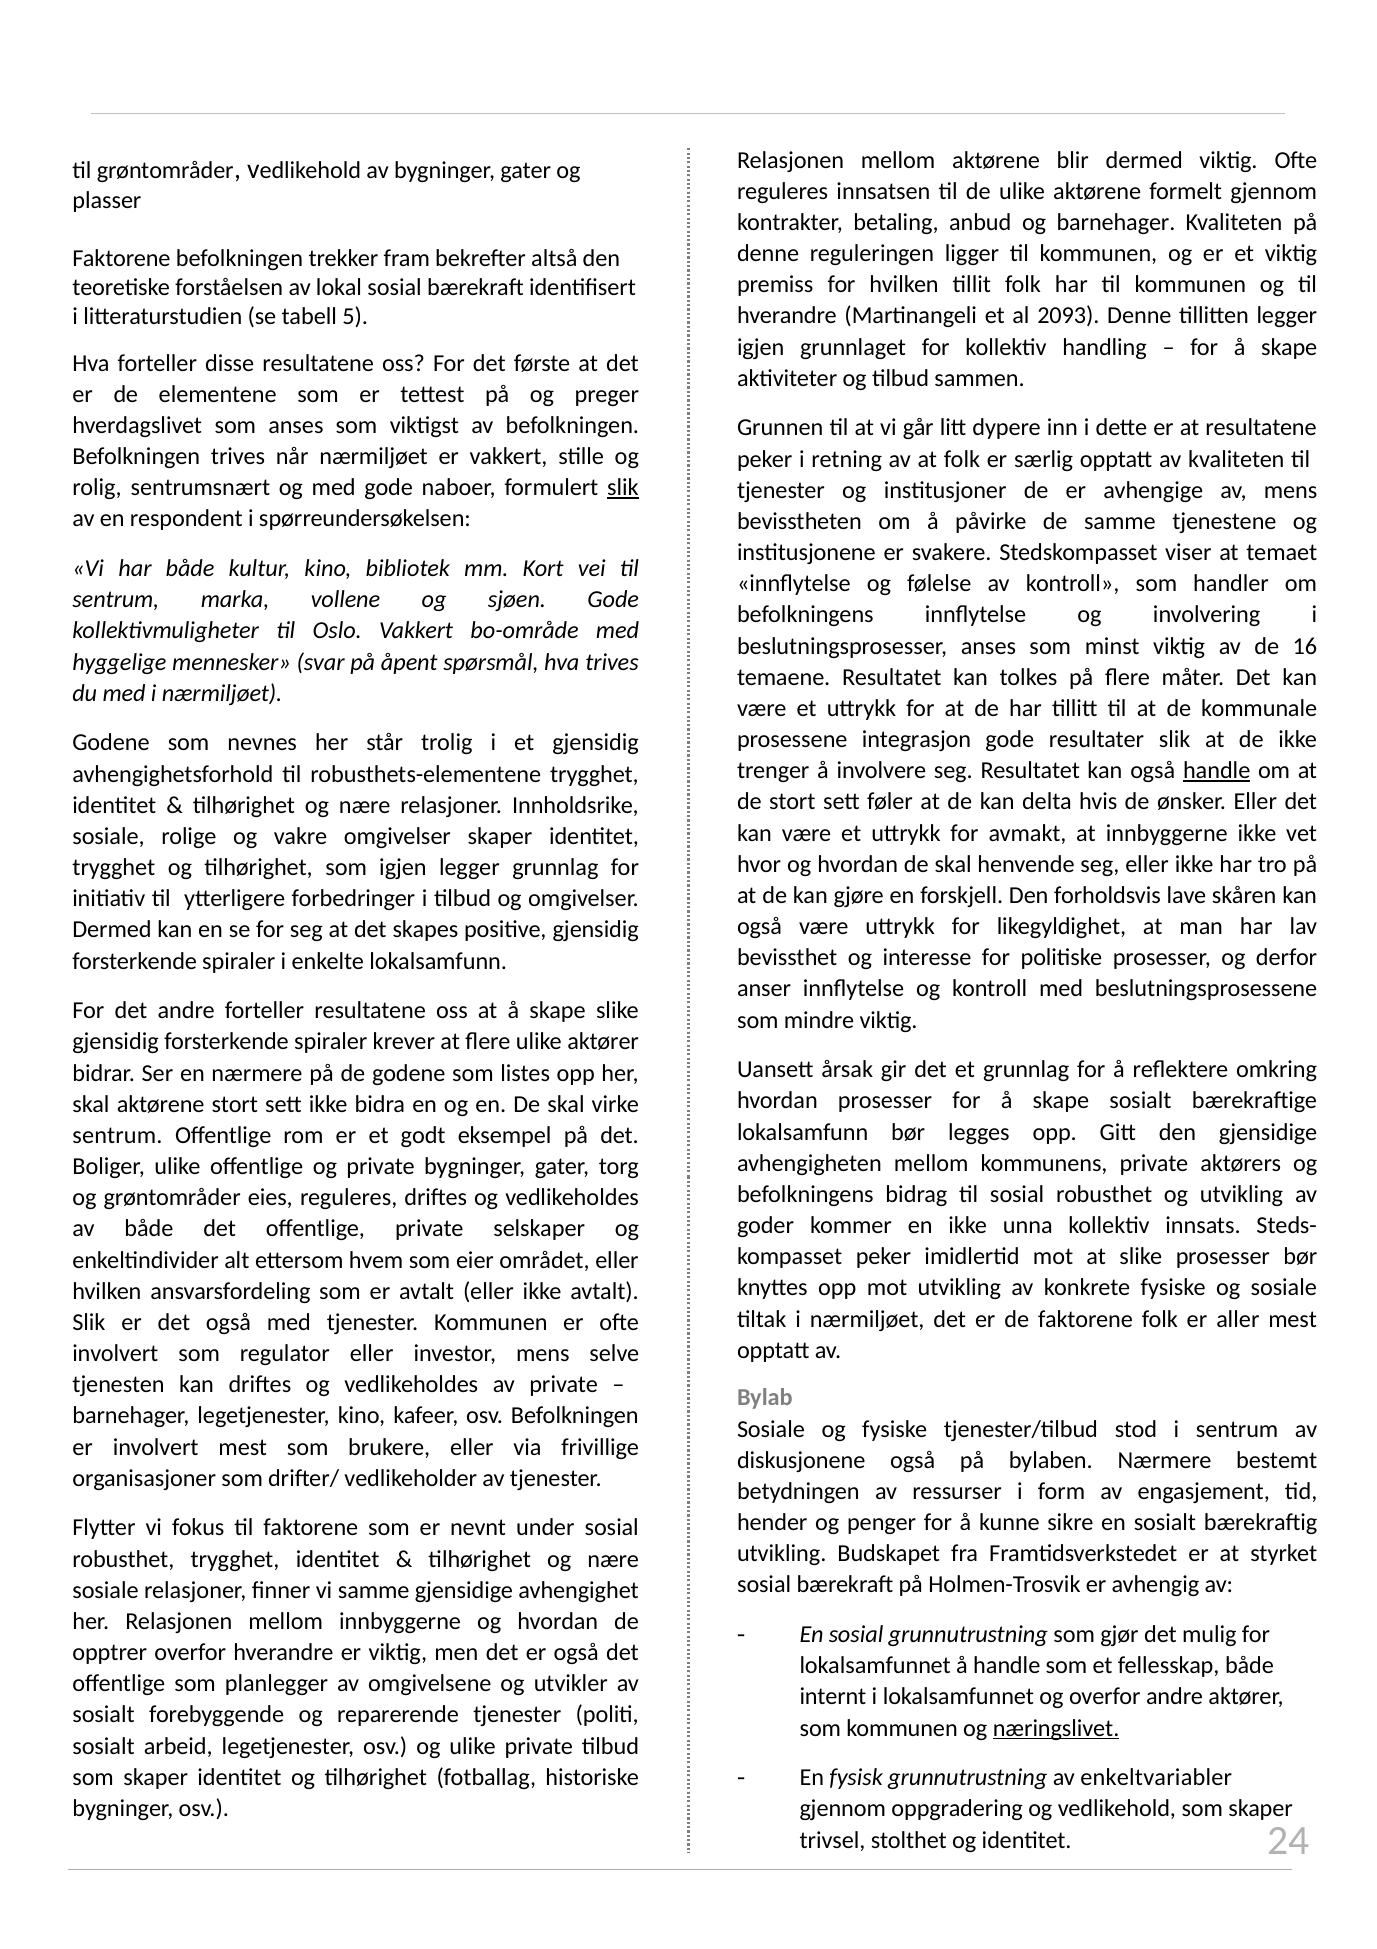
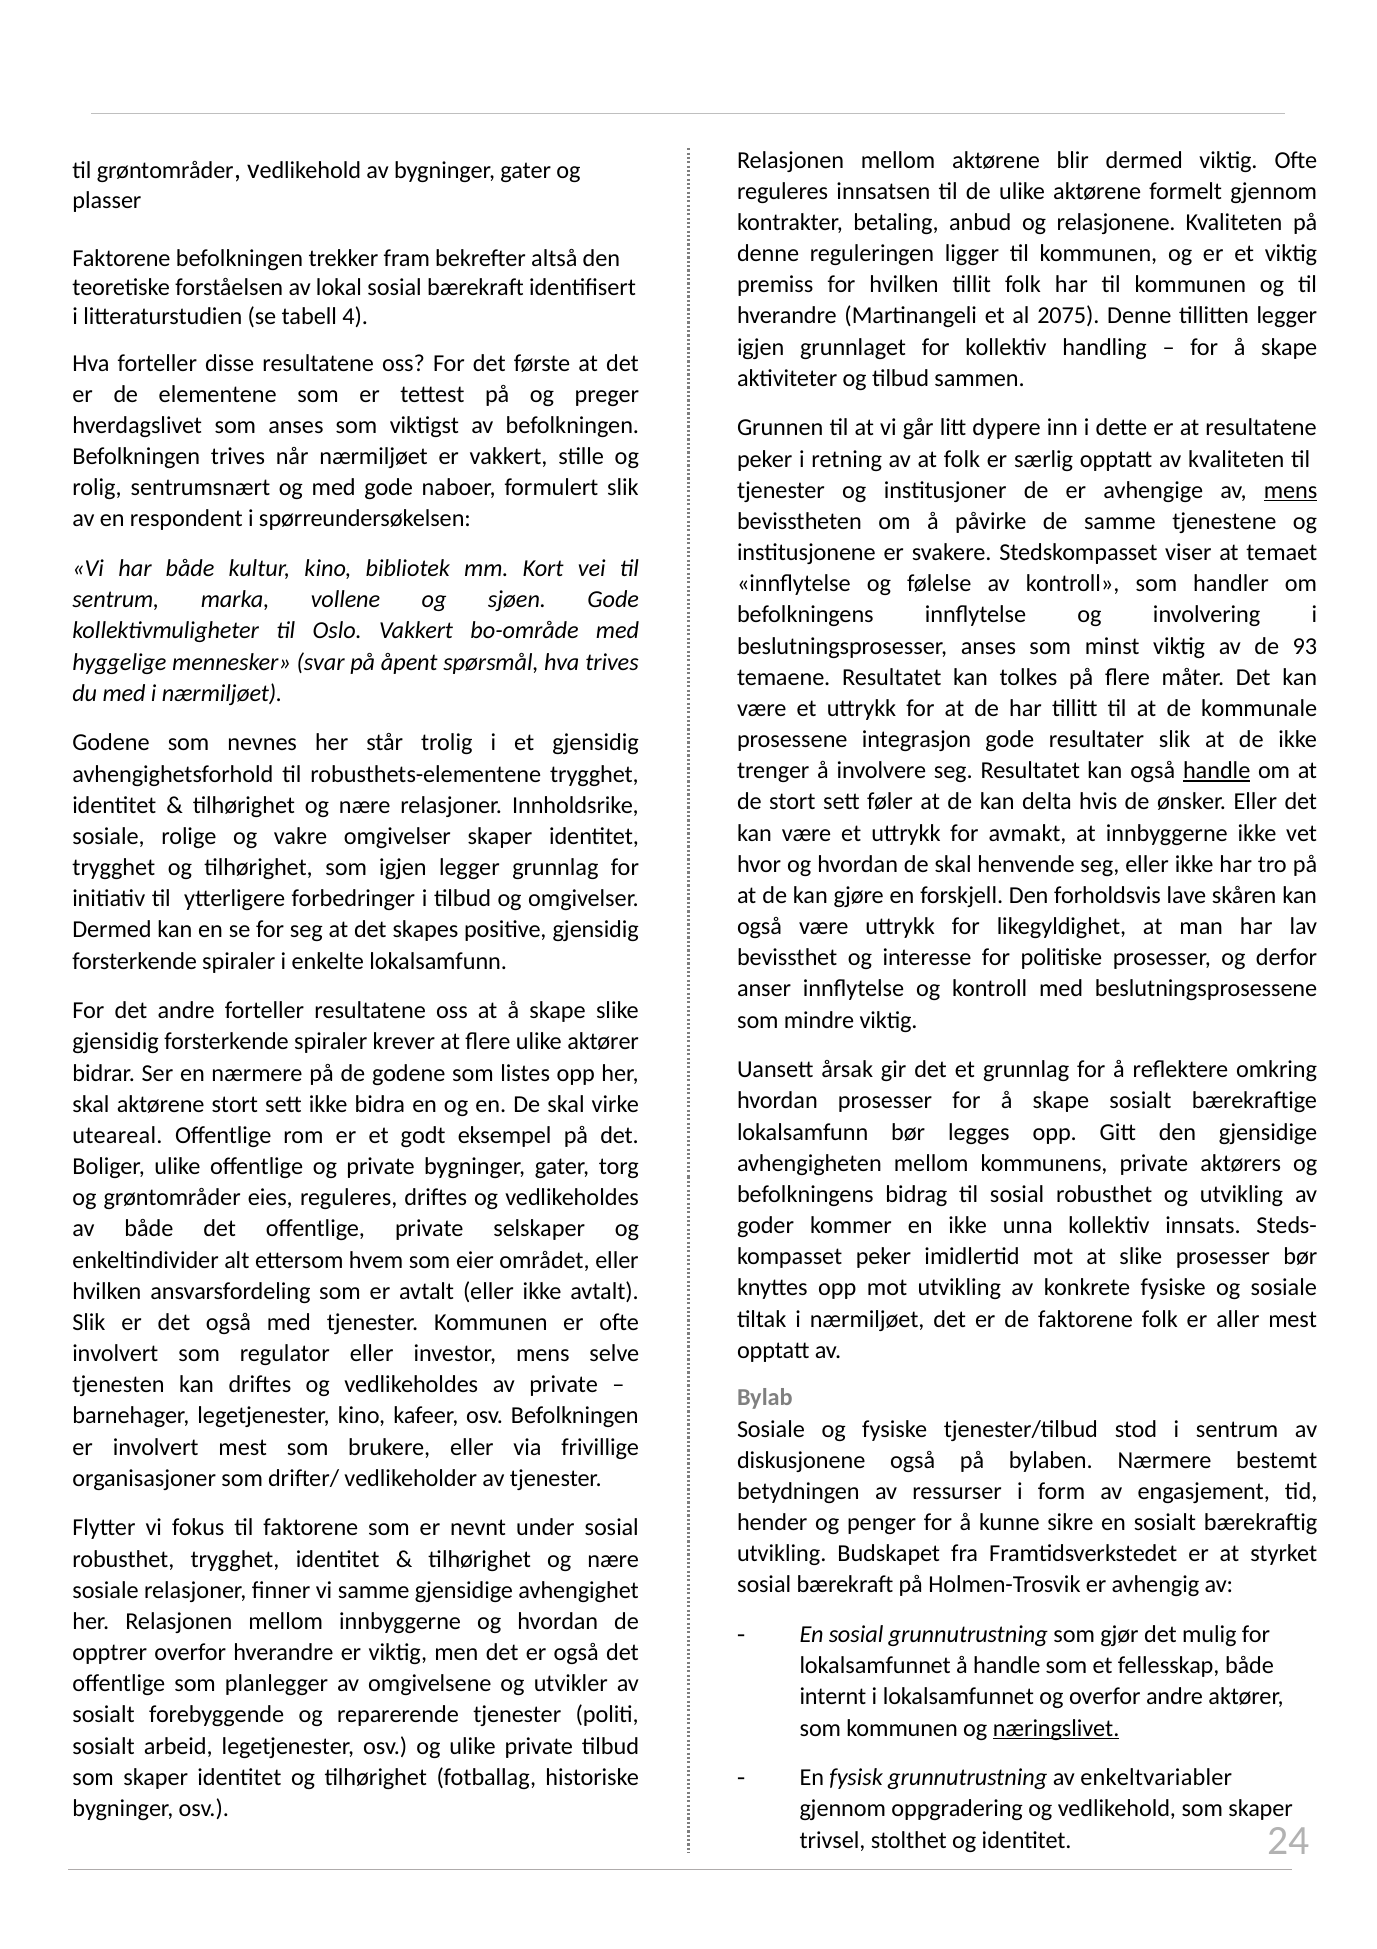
og barnehager: barnehager -> relasjonene
2093: 2093 -> 2075
5: 5 -> 4
slik at (623, 488) underline: present -> none
mens at (1291, 490) underline: none -> present
16: 16 -> 93
sentrum at (117, 1135): sentrum -> uteareal
